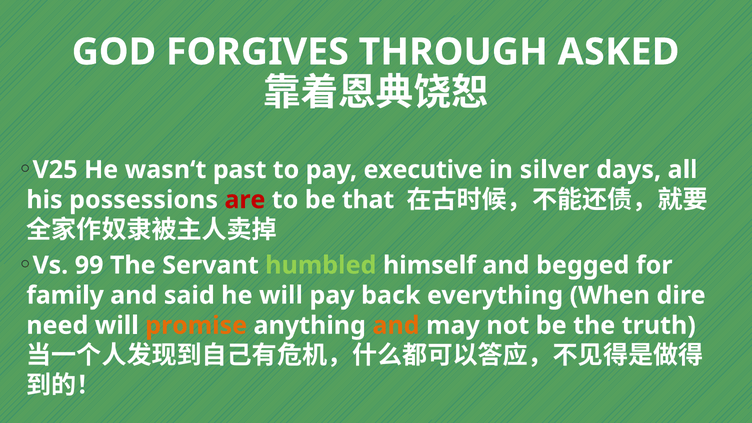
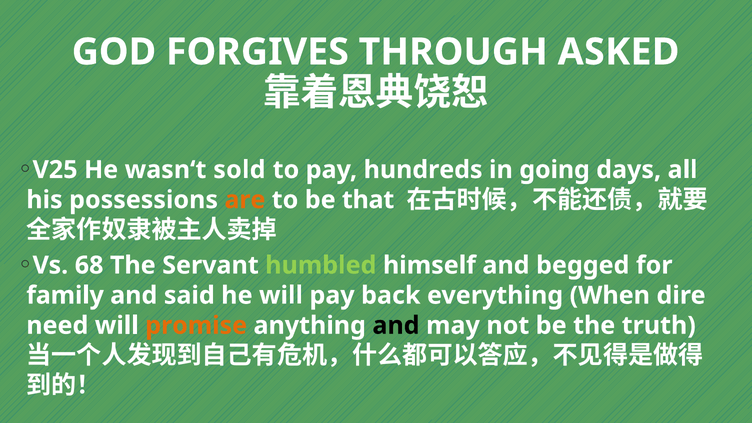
past: past -> sold
executive: executive -> hundreds
silver: silver -> going
are colour: red -> orange
99: 99 -> 68
and at (396, 326) colour: orange -> black
